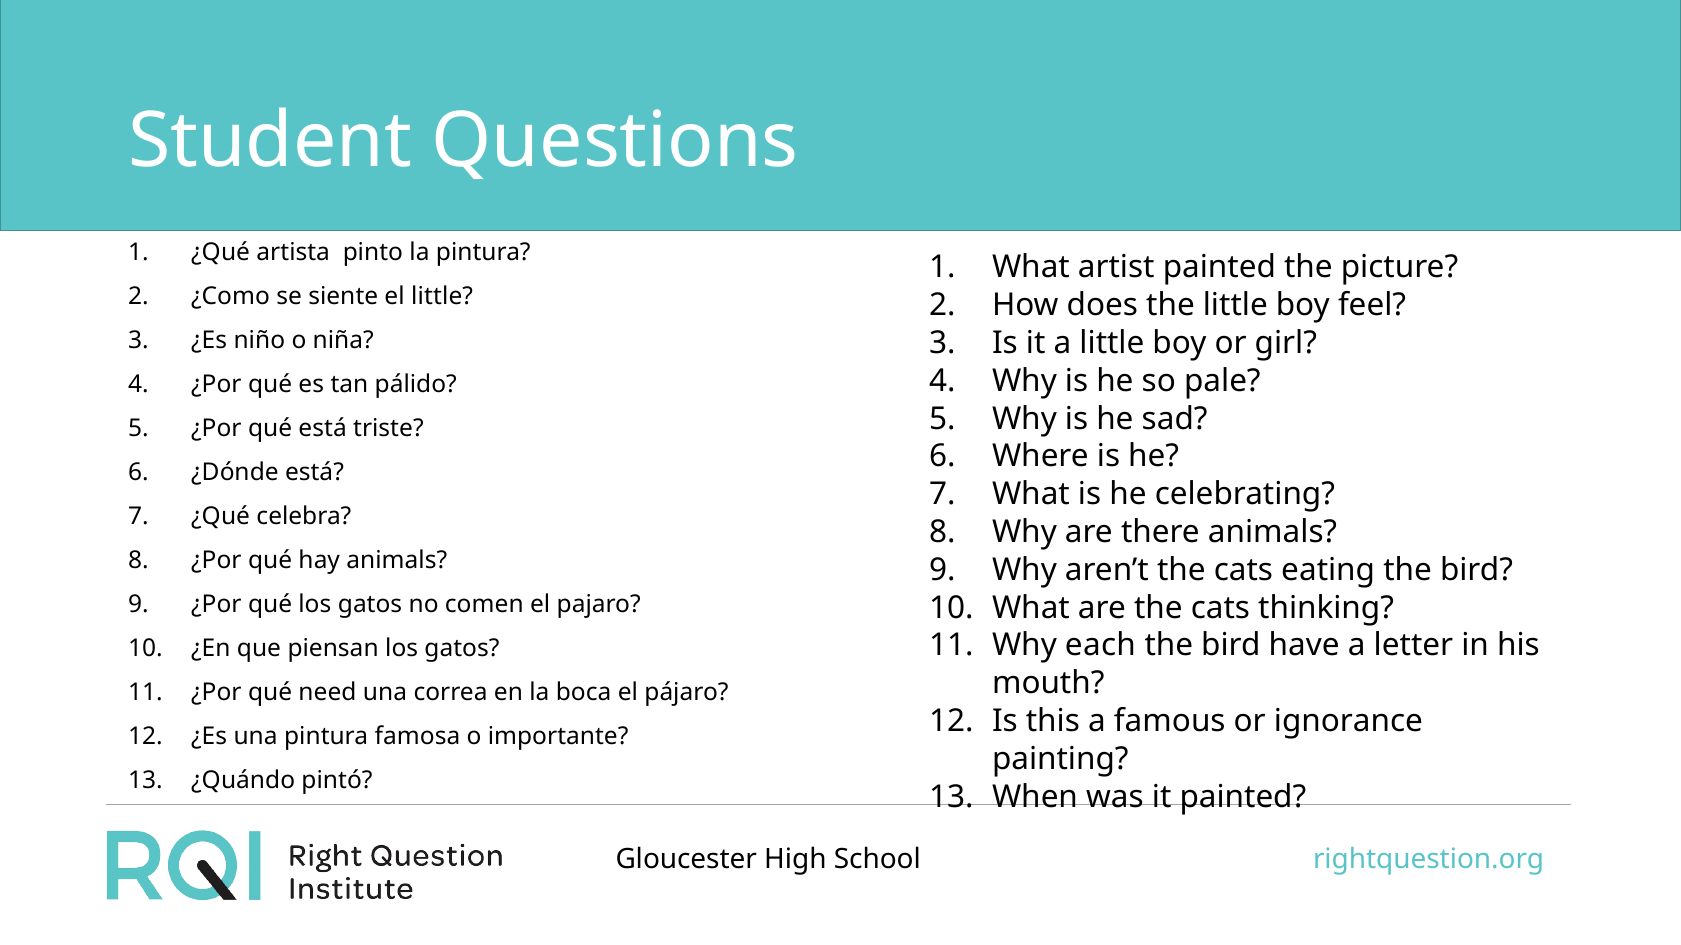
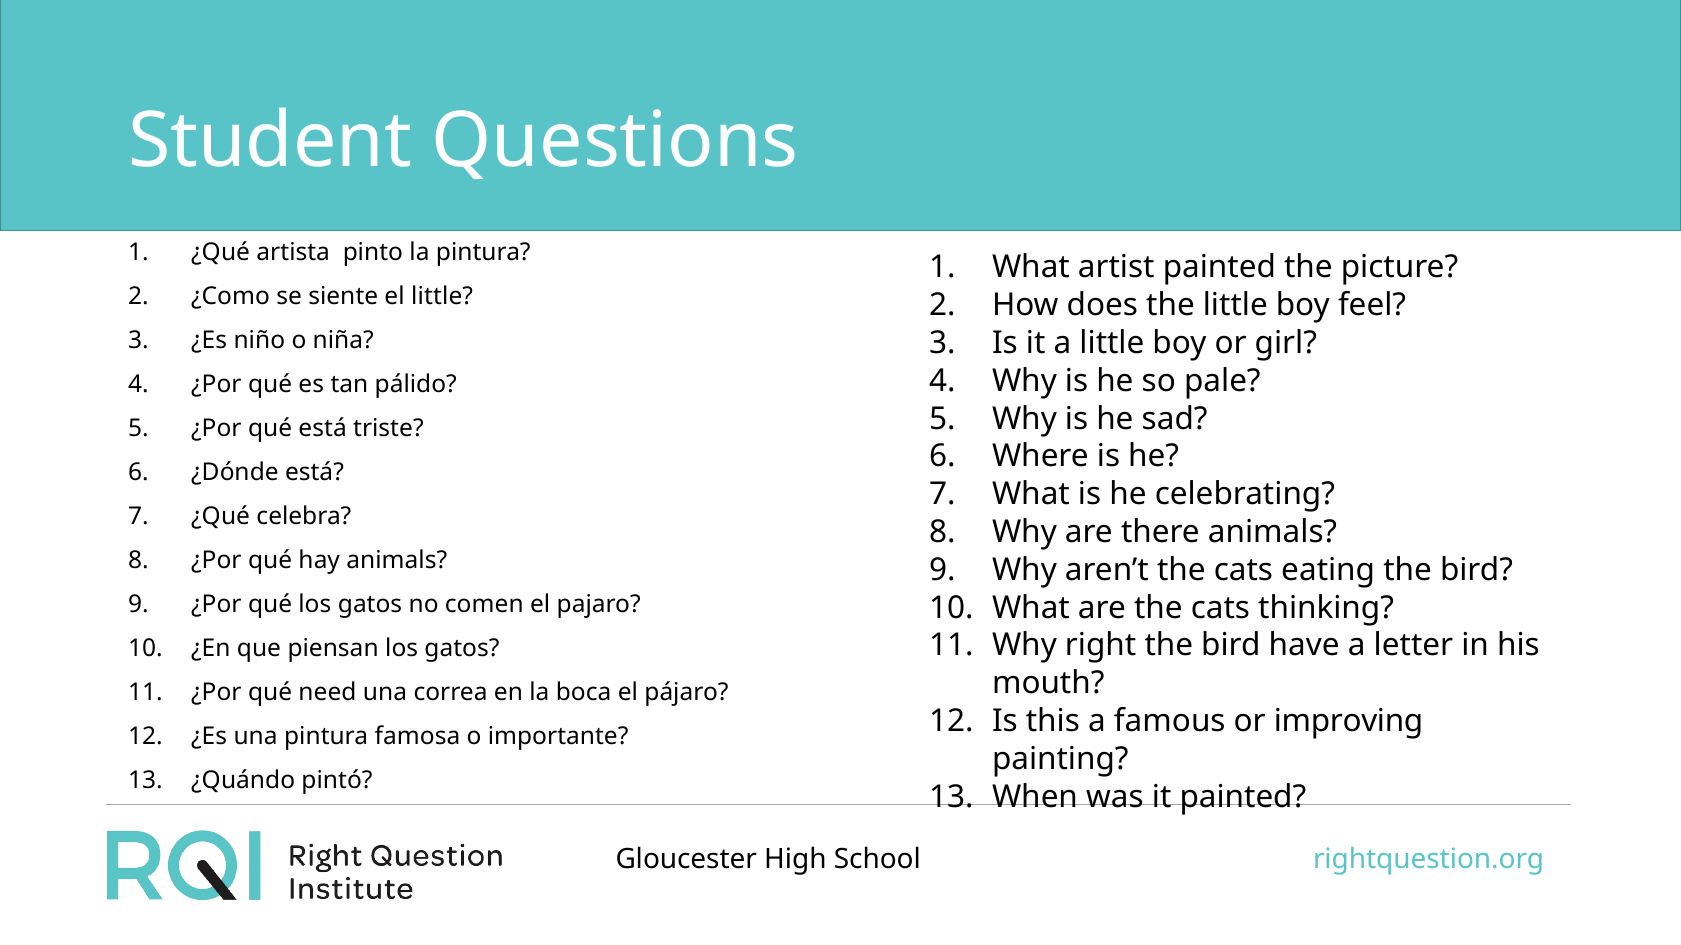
each: each -> right
ignorance: ignorance -> improving
